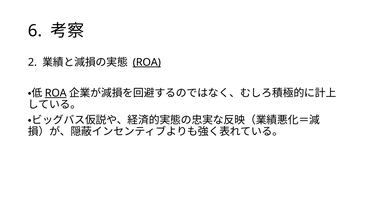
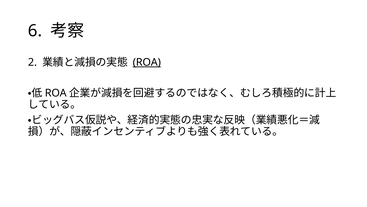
ROA at (56, 93) underline: present -> none
